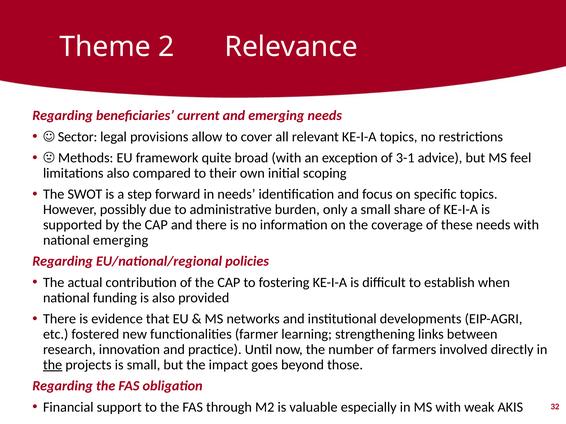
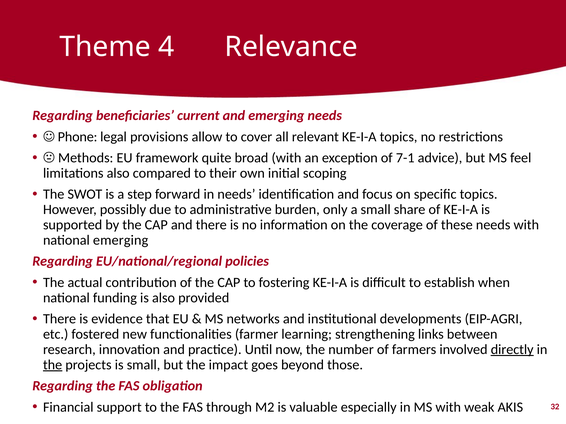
2: 2 -> 4
Sector: Sector -> Phone
3-1: 3-1 -> 7-1
directly underline: none -> present
